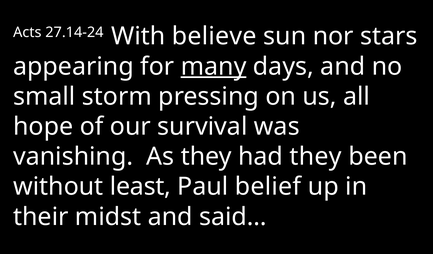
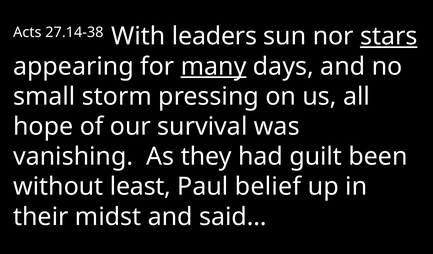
27.14-24: 27.14-24 -> 27.14-38
believe: believe -> leaders
stars underline: none -> present
had they: they -> guilt
